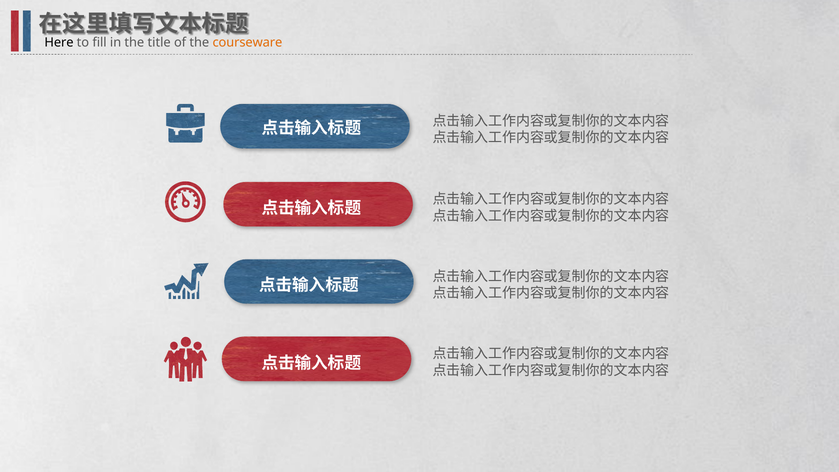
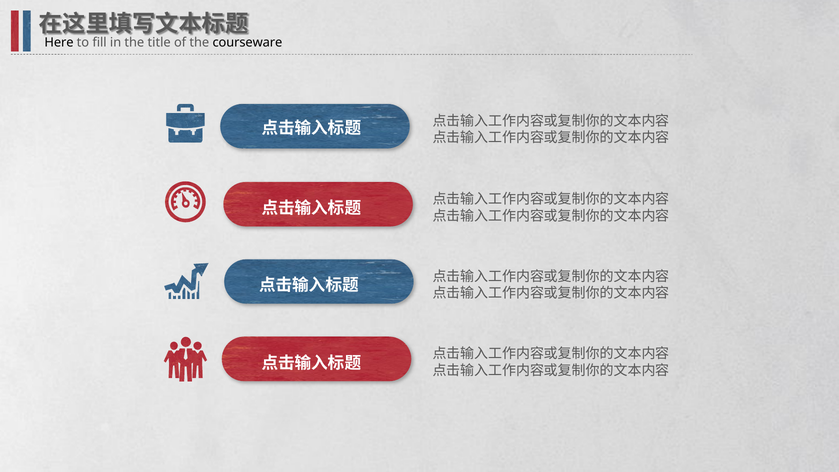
courseware colour: orange -> black
